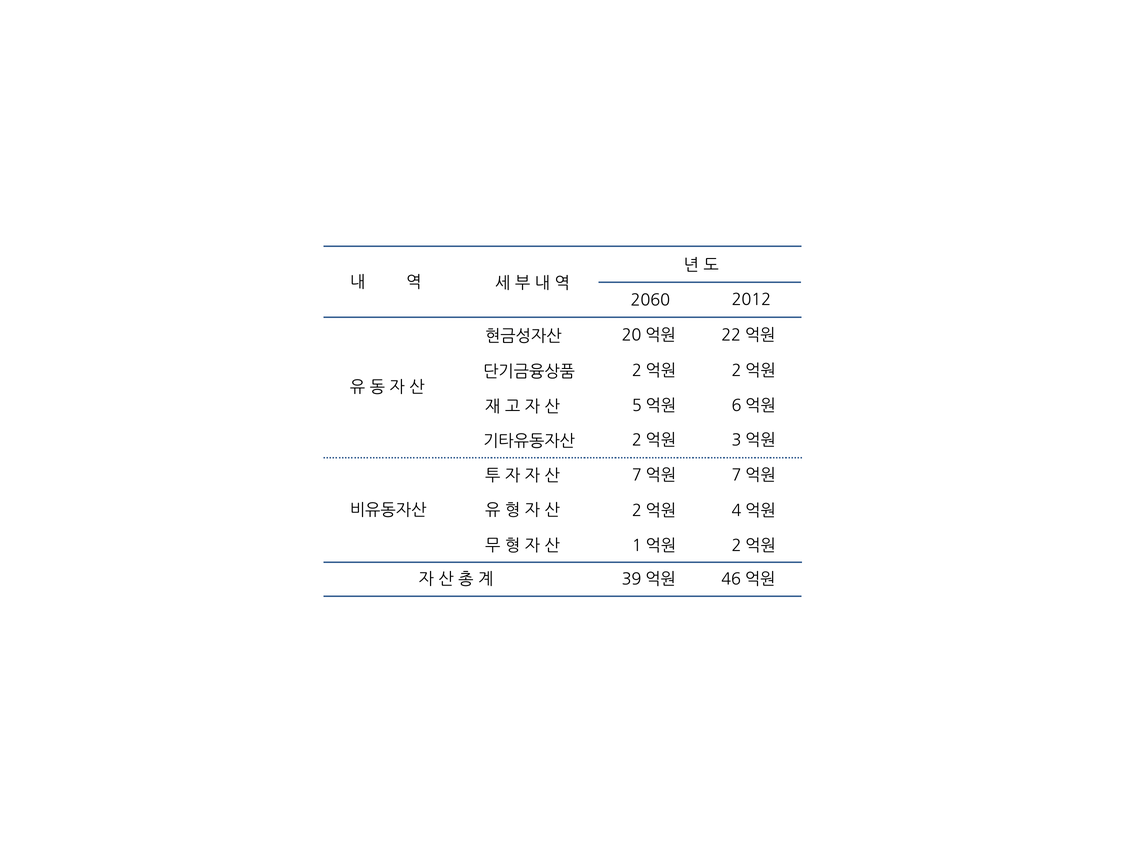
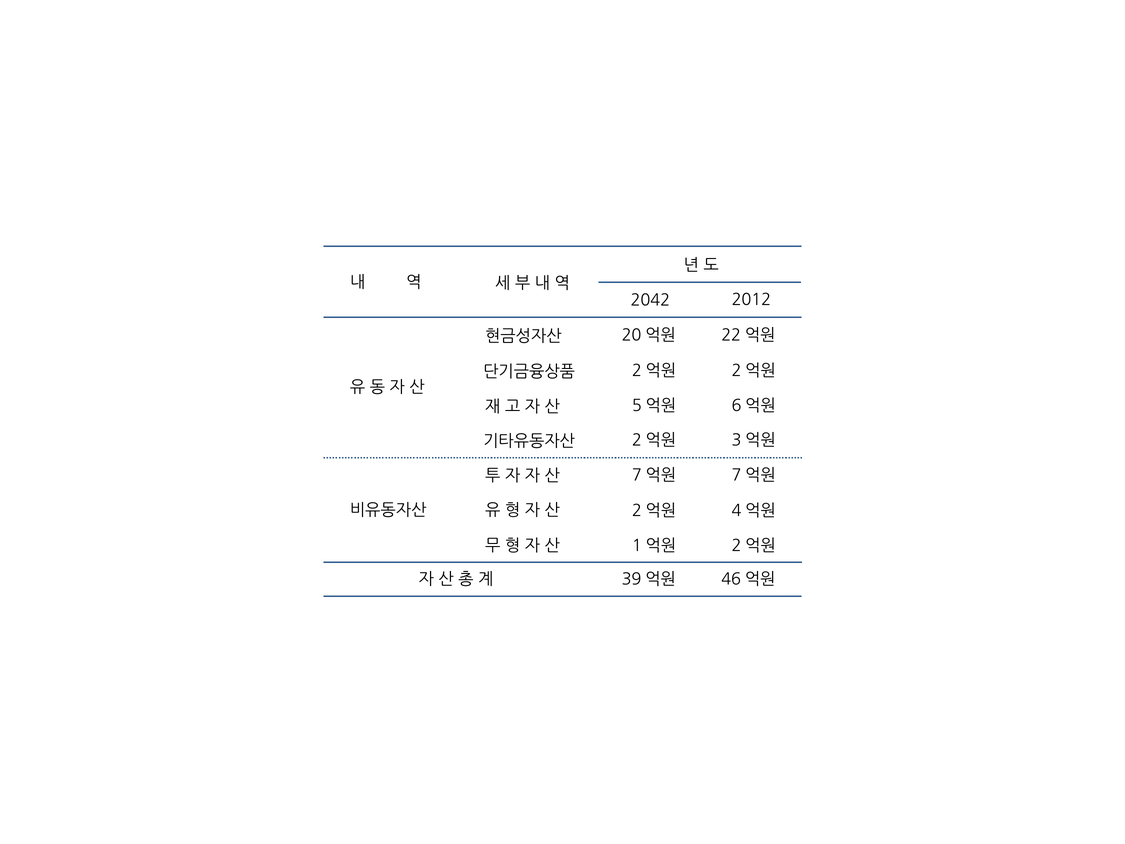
2060: 2060 -> 2042
